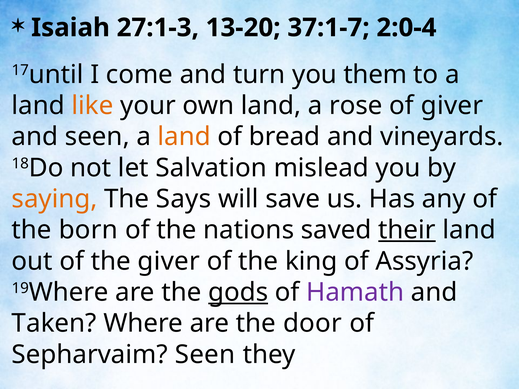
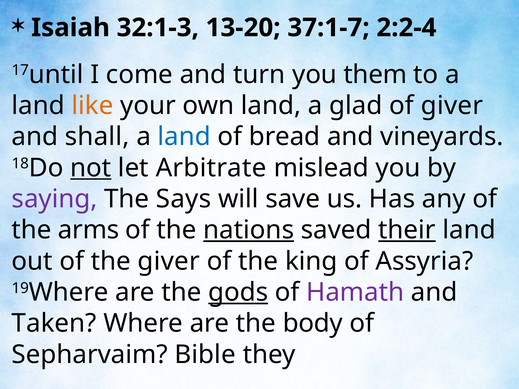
27:1-3: 27:1-3 -> 32:1-3
2:0-4: 2:0-4 -> 2:2-4
rose: rose -> glad
and seen: seen -> shall
land at (184, 137) colour: orange -> blue
not underline: none -> present
Salvation: Salvation -> Arbitrate
saying colour: orange -> purple
born: born -> arms
nations underline: none -> present
door: door -> body
Sepharvaim Seen: Seen -> Bible
